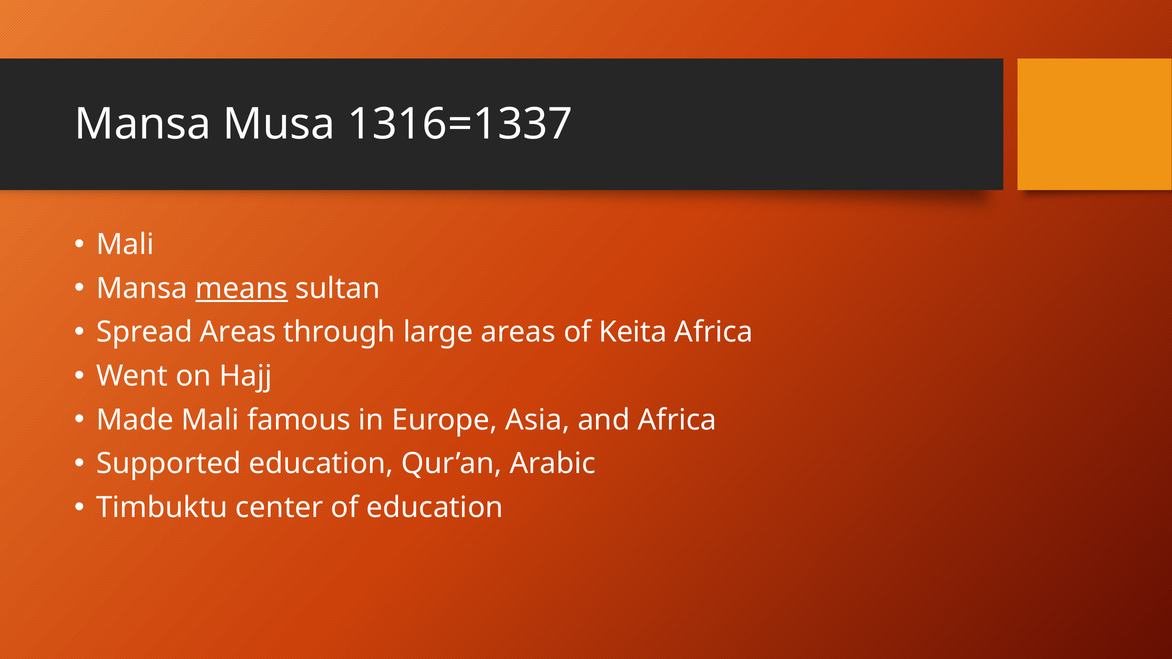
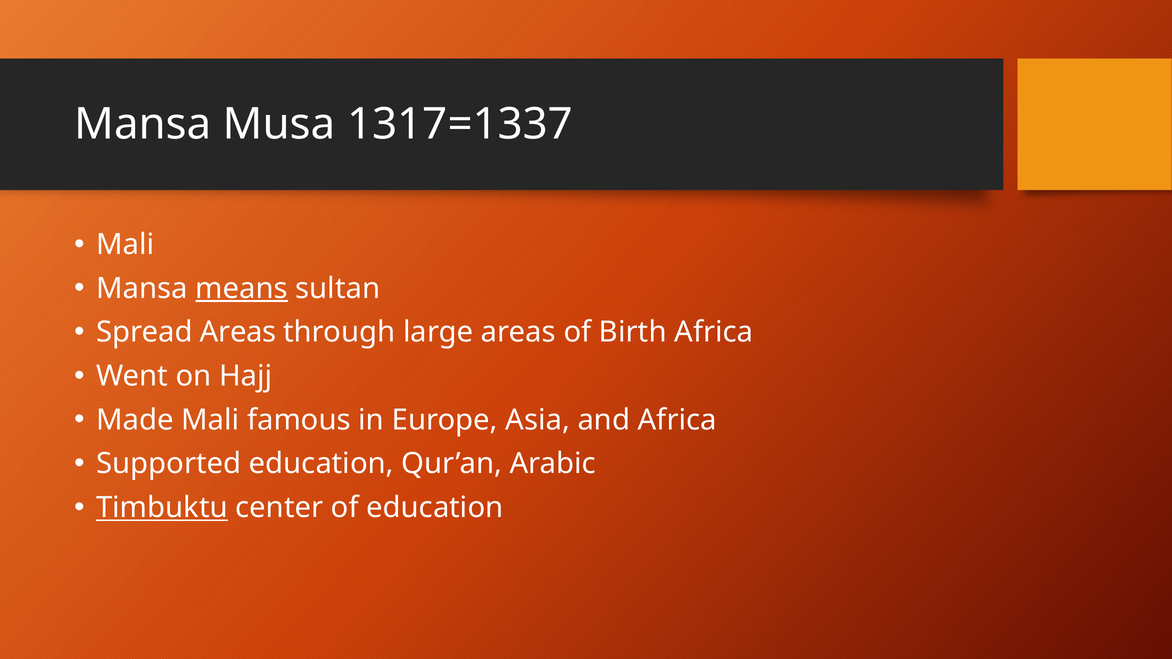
1316=1337: 1316=1337 -> 1317=1337
Keita: Keita -> Birth
Timbuktu underline: none -> present
